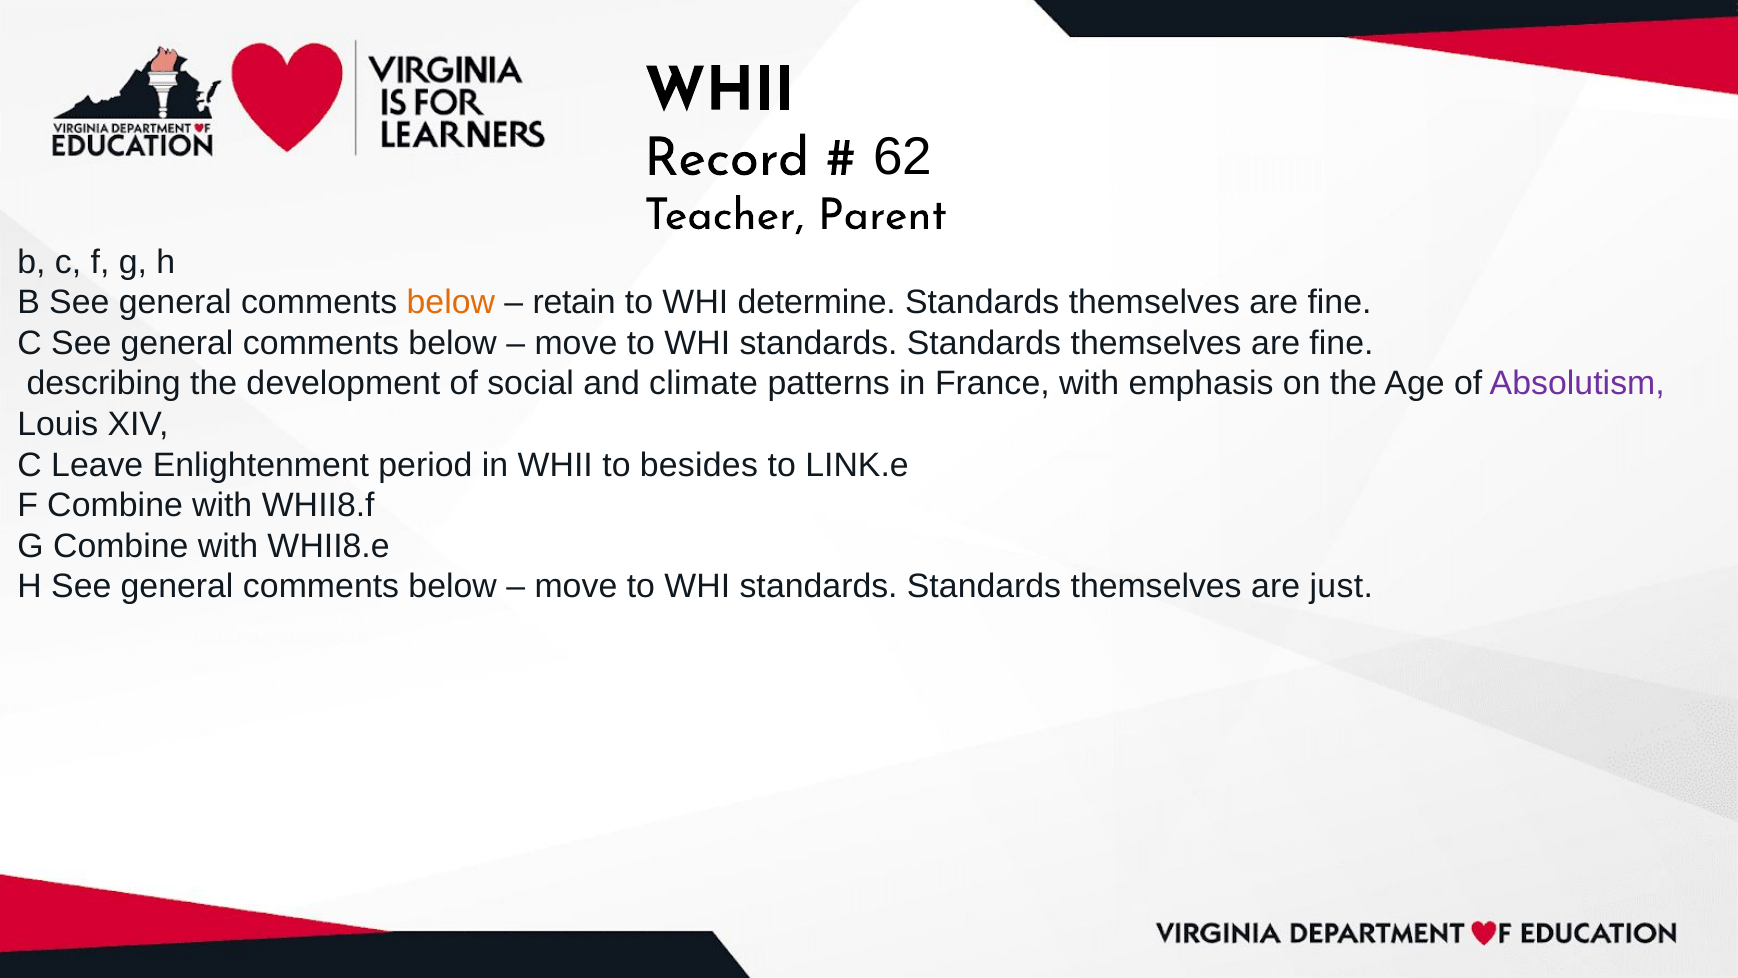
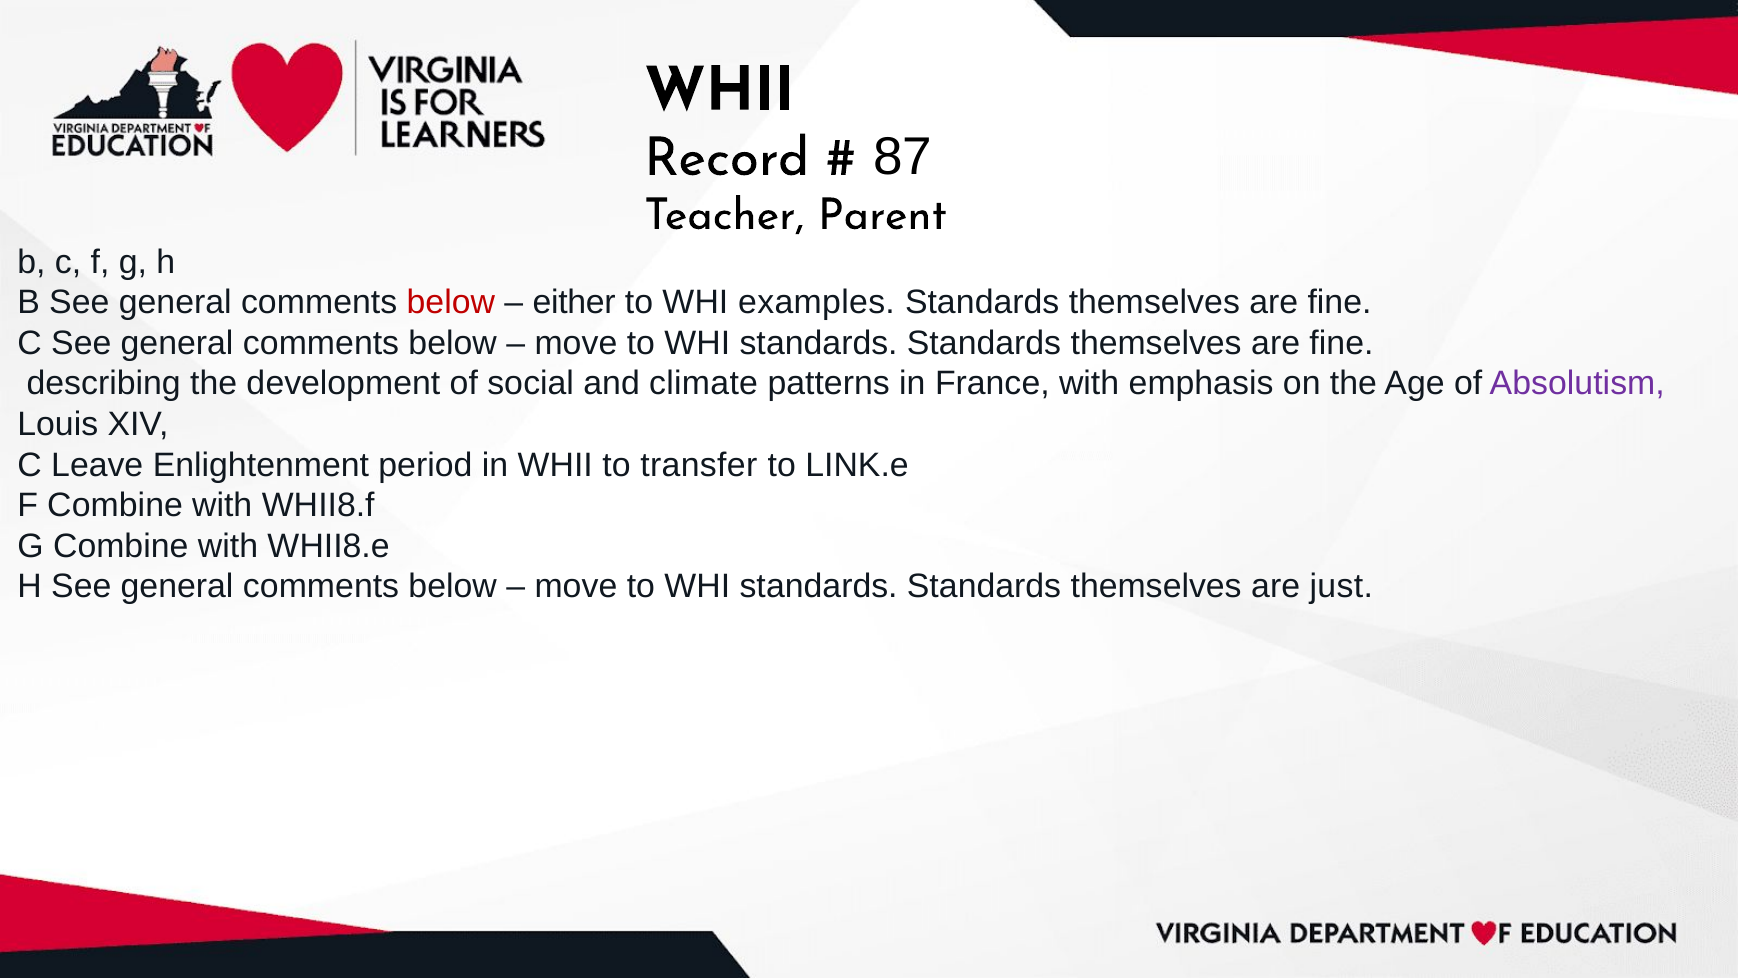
62: 62 -> 87
below at (451, 302) colour: orange -> red
retain: retain -> either
determine: determine -> examples
besides: besides -> transfer
